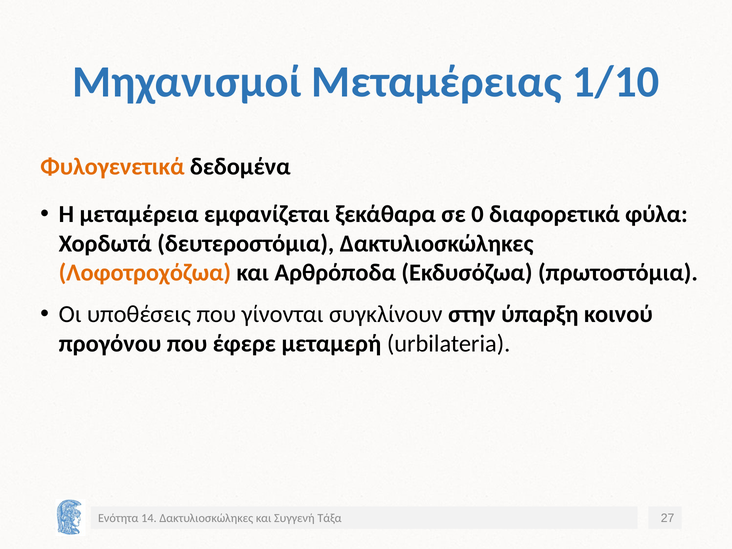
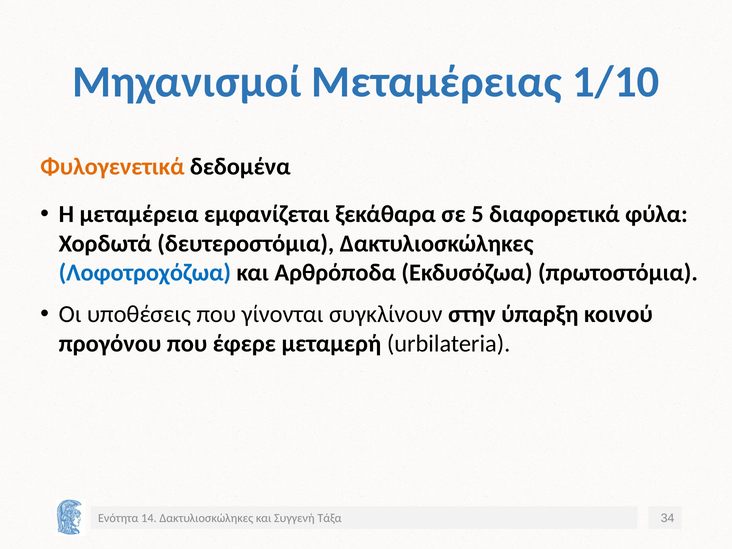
0: 0 -> 5
Λοφοτροχόζωα colour: orange -> blue
27: 27 -> 34
